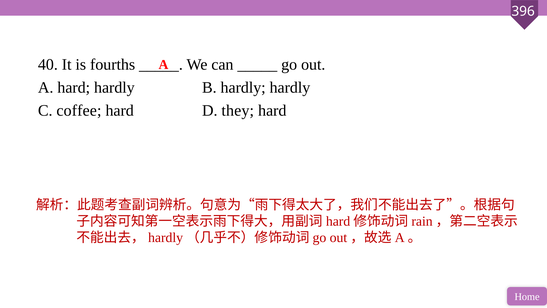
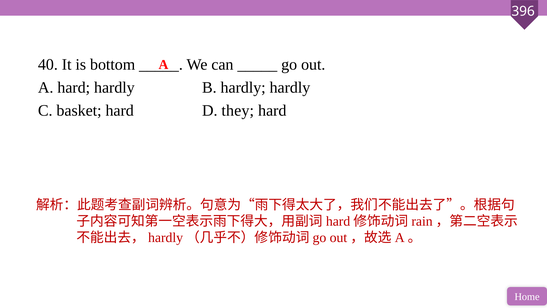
fourths: fourths -> bottom
coffee: coffee -> basket
